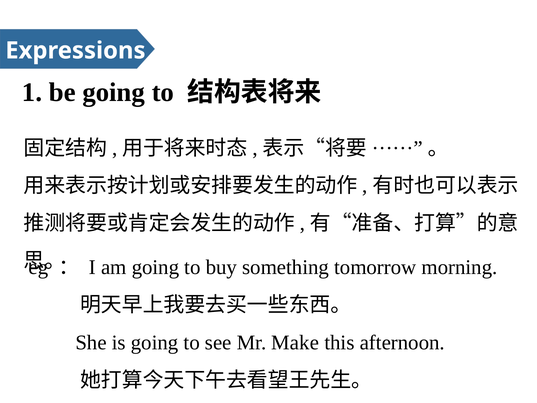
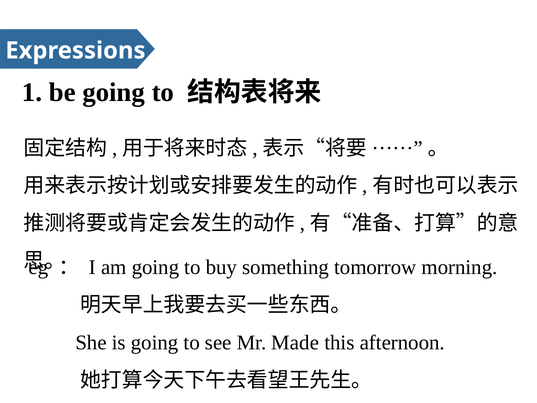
Make: Make -> Made
